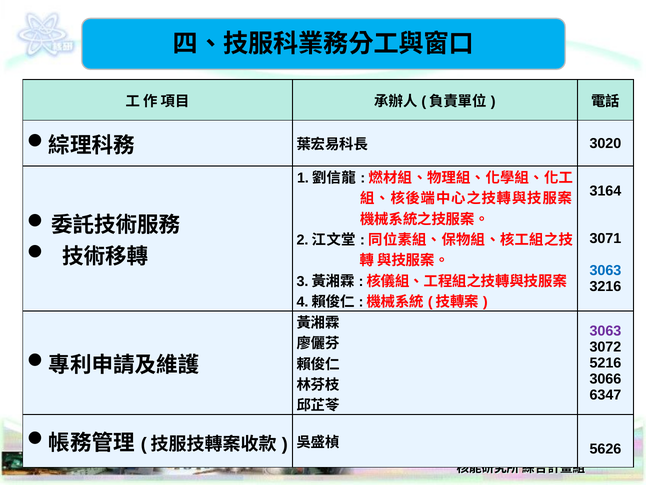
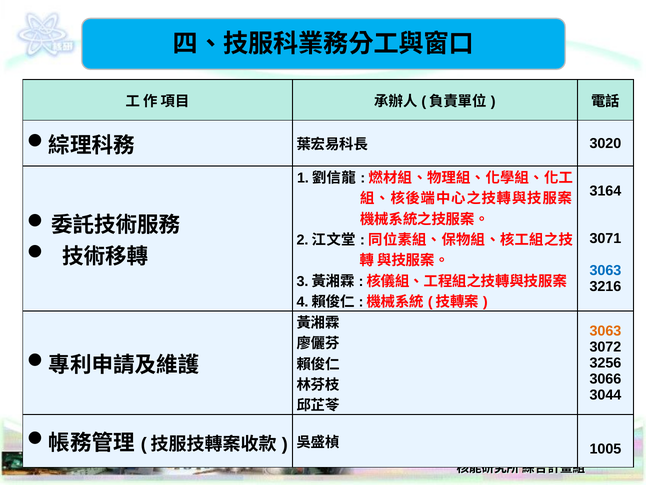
3063 at (605, 331) colour: purple -> orange
5216: 5216 -> 3256
6347: 6347 -> 3044
5626: 5626 -> 1005
